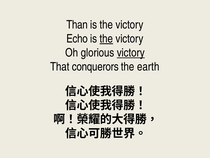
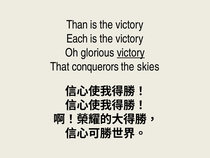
Echo: Echo -> Each
the at (106, 39) underline: present -> none
earth: earth -> skies
